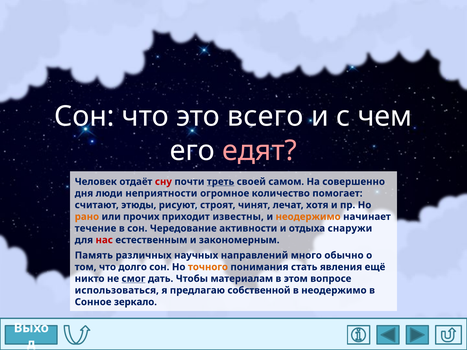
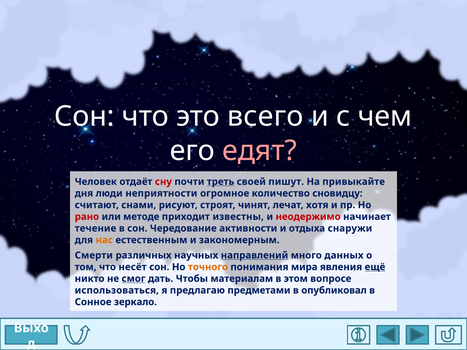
самом: самом -> пишут
совершенно: совершенно -> привыкайте
помогает: помогает -> сновидцу
этюды: этюды -> снами
рано colour: orange -> red
прочих: прочих -> методе
неодержимо at (308, 217) colour: orange -> red
нас colour: red -> orange
Память: Память -> Смерти
направлений underline: none -> present
обычно: обычно -> данных
долго: долго -> несёт
стать: стать -> мира
ещё underline: none -> present
собственной: собственной -> предметами
в неодержимо: неодержимо -> опубликовал
